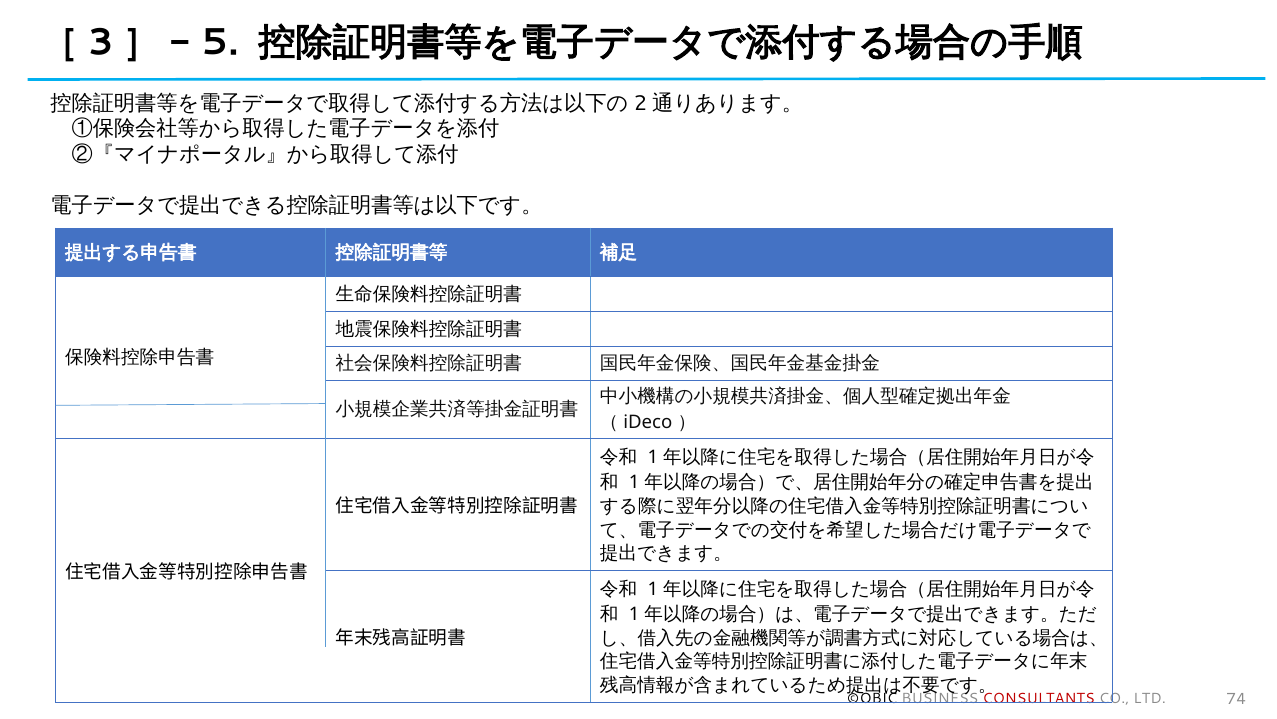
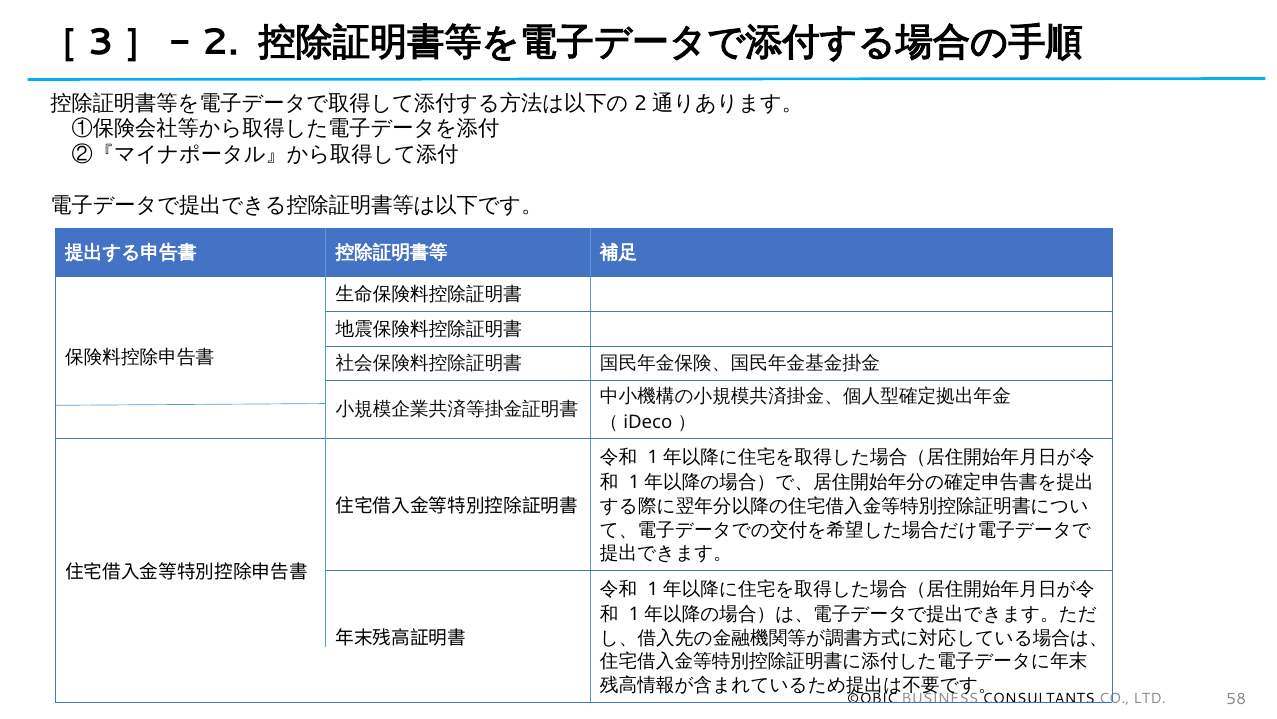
5: 5 -> 2
CONSULTANTS colour: red -> black
74: 74 -> 58
